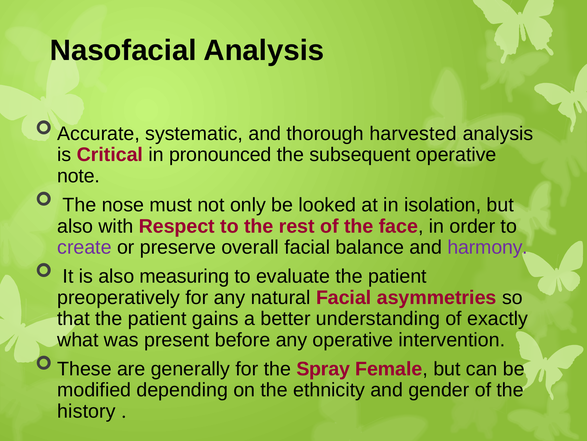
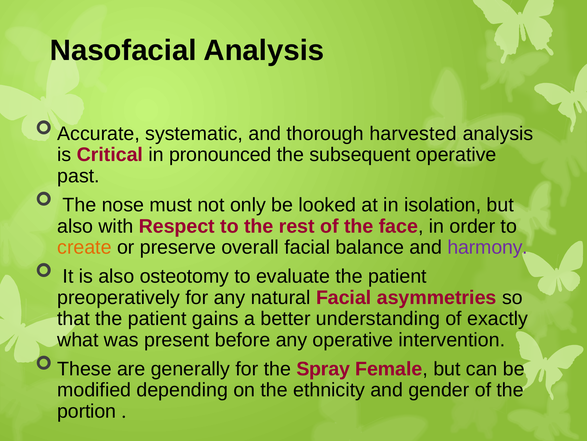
note: note -> past
create colour: purple -> orange
measuring: measuring -> osteotomy
history: history -> portion
